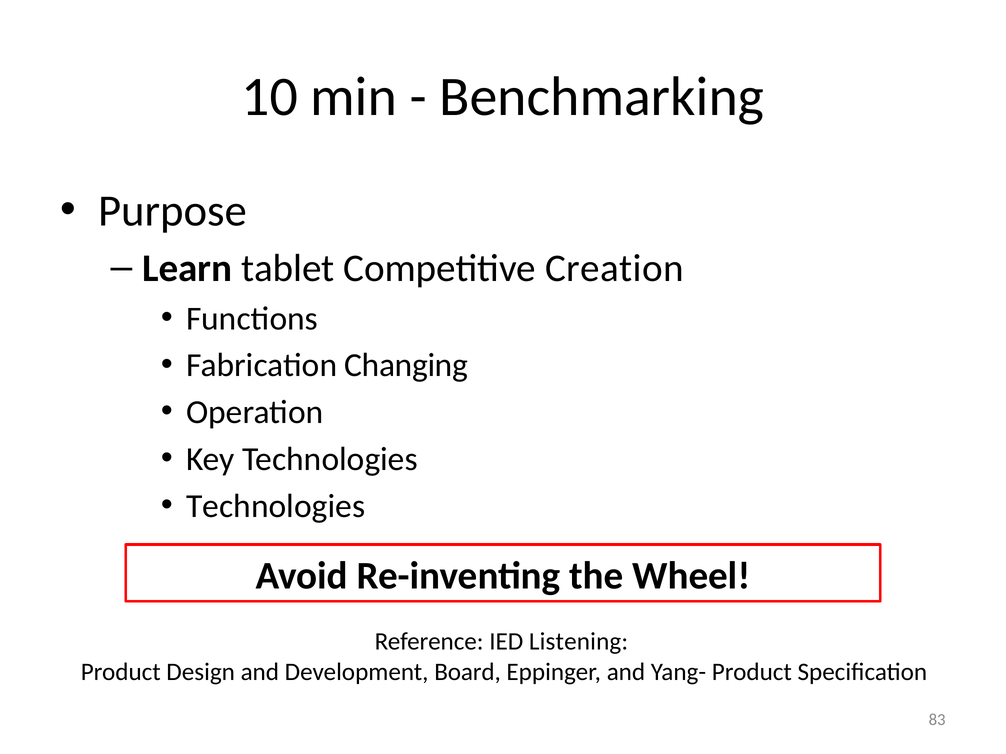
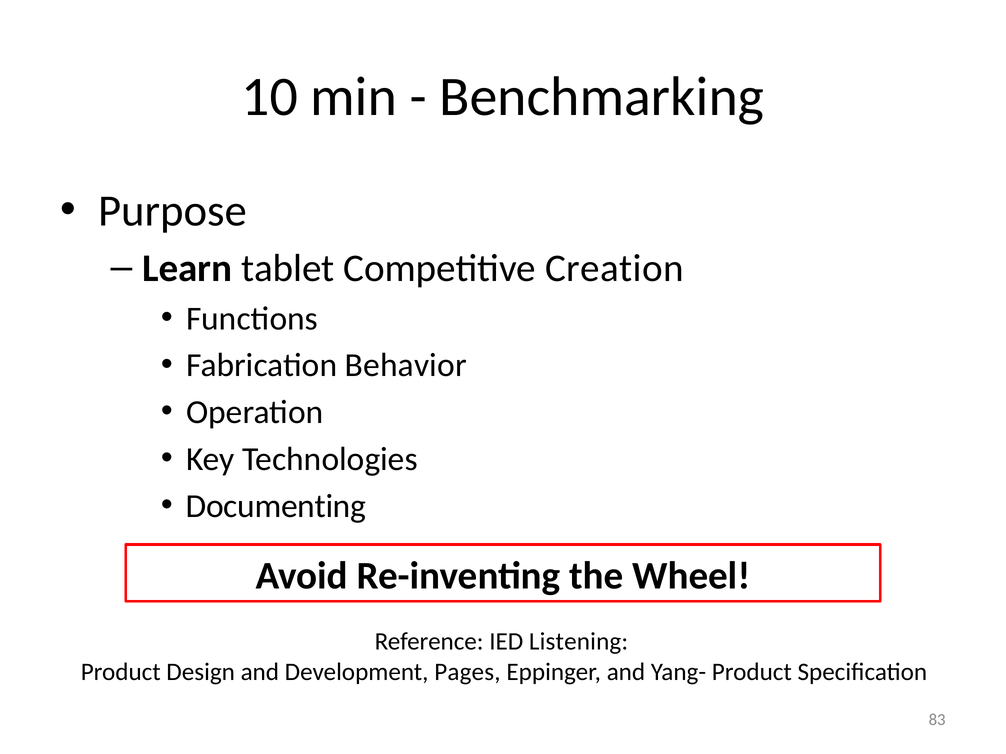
Changing: Changing -> Behavior
Technologies at (276, 506): Technologies -> Documenting
Board: Board -> Pages
